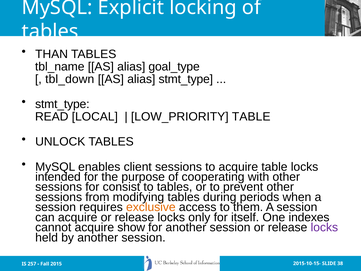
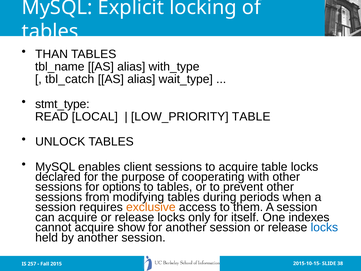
goal_type: goal_type -> with_type
tbl_down: tbl_down -> tbl_catch
alias stmt_type: stmt_type -> wait_type
intended: intended -> declared
consist: consist -> options
locks at (324, 227) colour: purple -> blue
